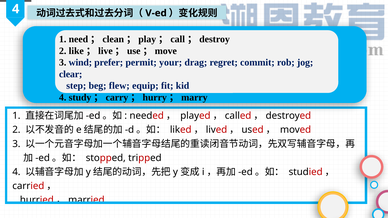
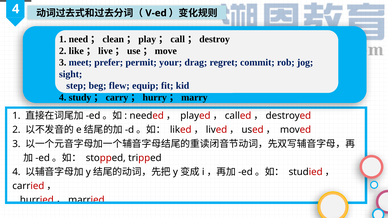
wind: wind -> meet
clear: clear -> sight
